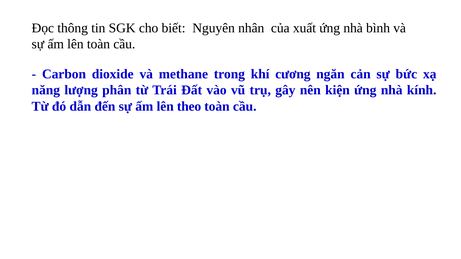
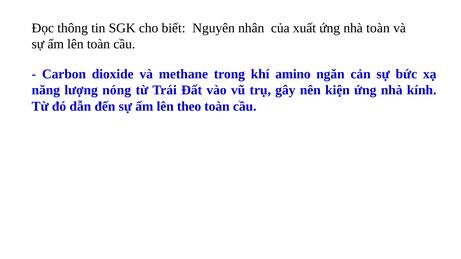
nhà bình: bình -> toàn
cương: cương -> amino
phân: phân -> nóng
